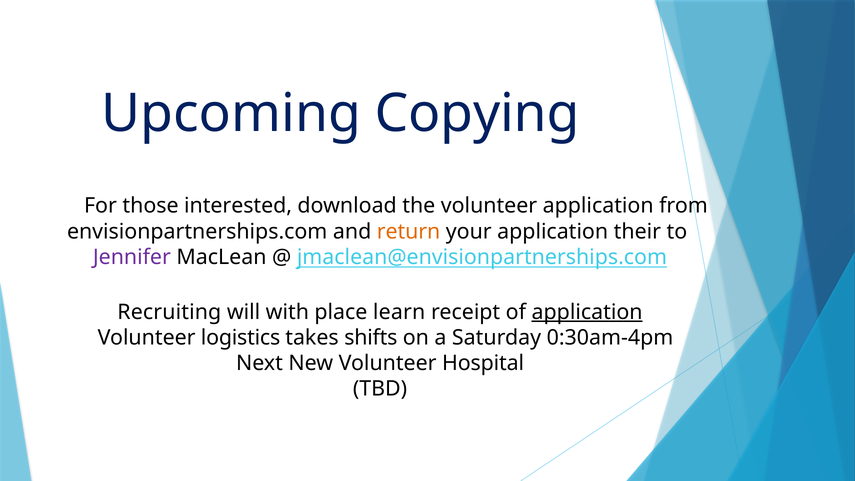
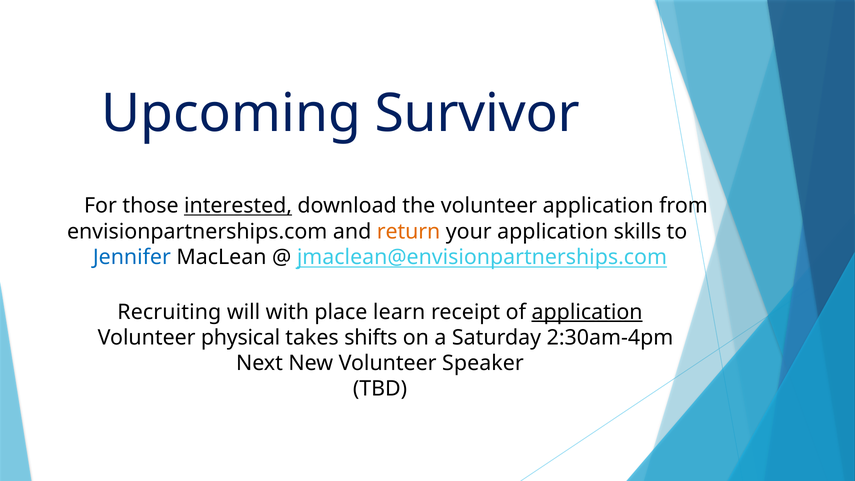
Copying: Copying -> Survivor
interested underline: none -> present
their: their -> skills
Jennifer colour: purple -> blue
logistics: logistics -> physical
0:30am-4pm: 0:30am-4pm -> 2:30am-4pm
Hospital: Hospital -> Speaker
